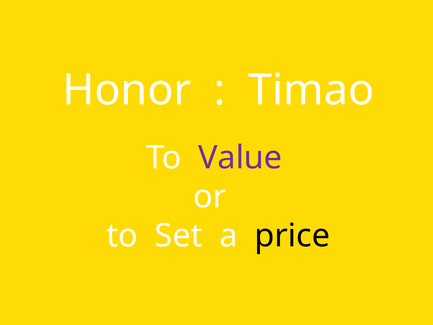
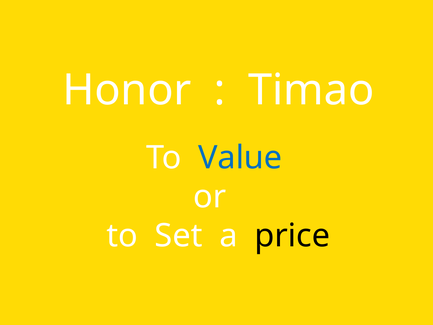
Value colour: purple -> blue
